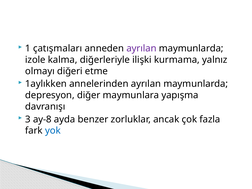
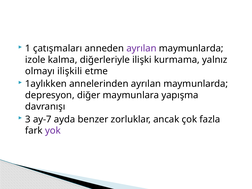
diğeri: diğeri -> ilişkili
ay-8: ay-8 -> ay-7
yok colour: blue -> purple
